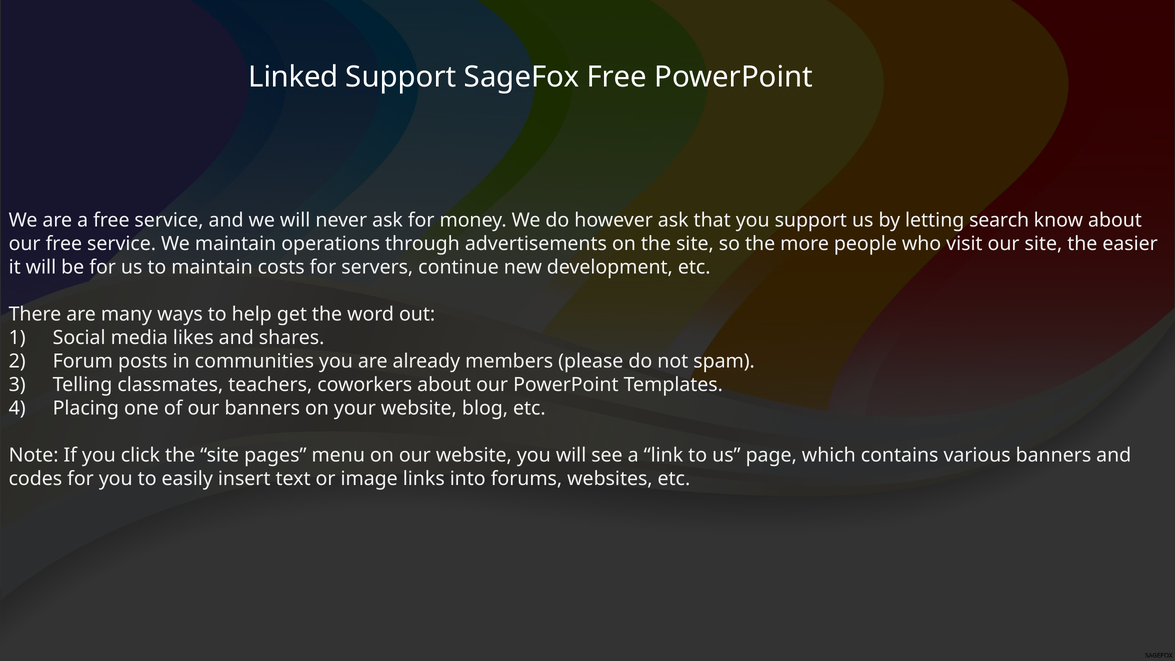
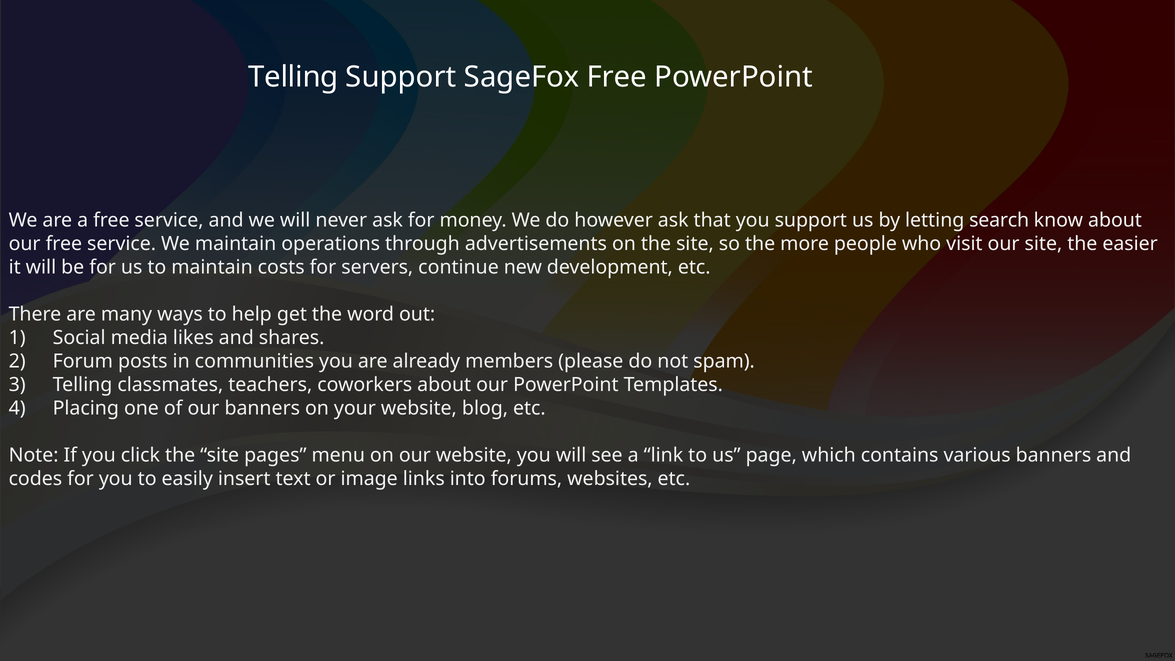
Linked at (293, 77): Linked -> Telling
